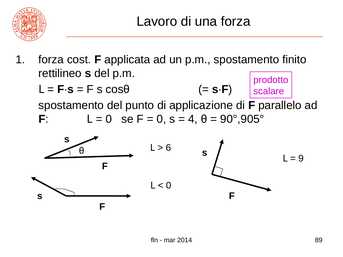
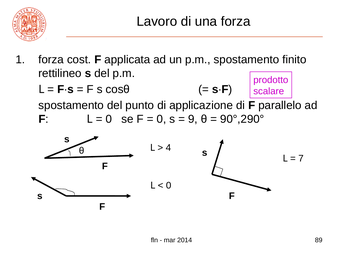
4: 4 -> 9
90°,905°: 90°,905° -> 90°,290°
6: 6 -> 4
9: 9 -> 7
